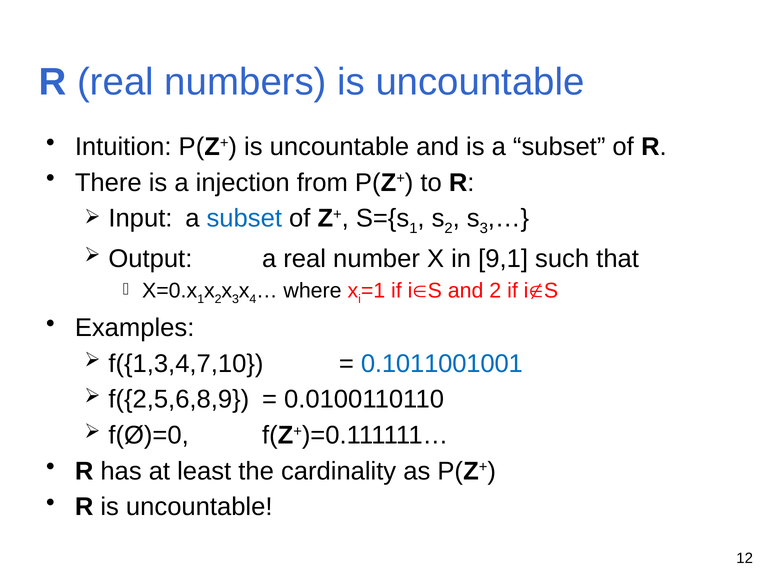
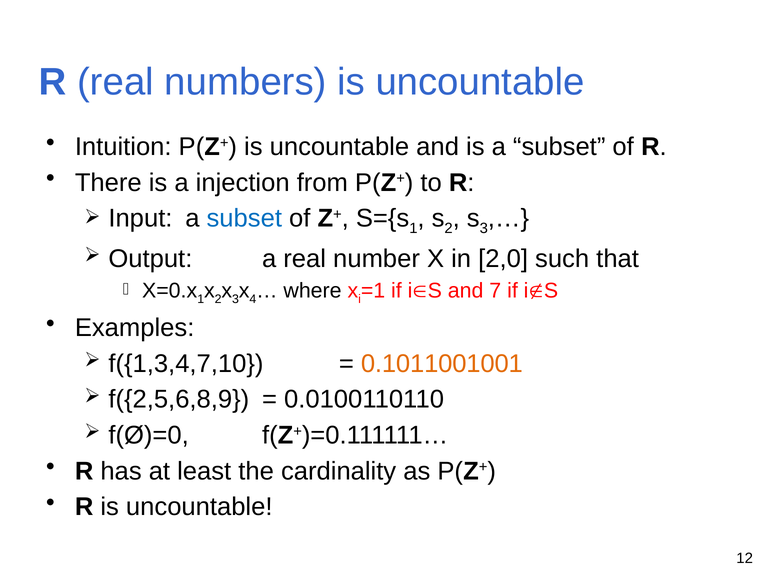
9,1: 9,1 -> 2,0
and 2: 2 -> 7
0.1011001001 colour: blue -> orange
